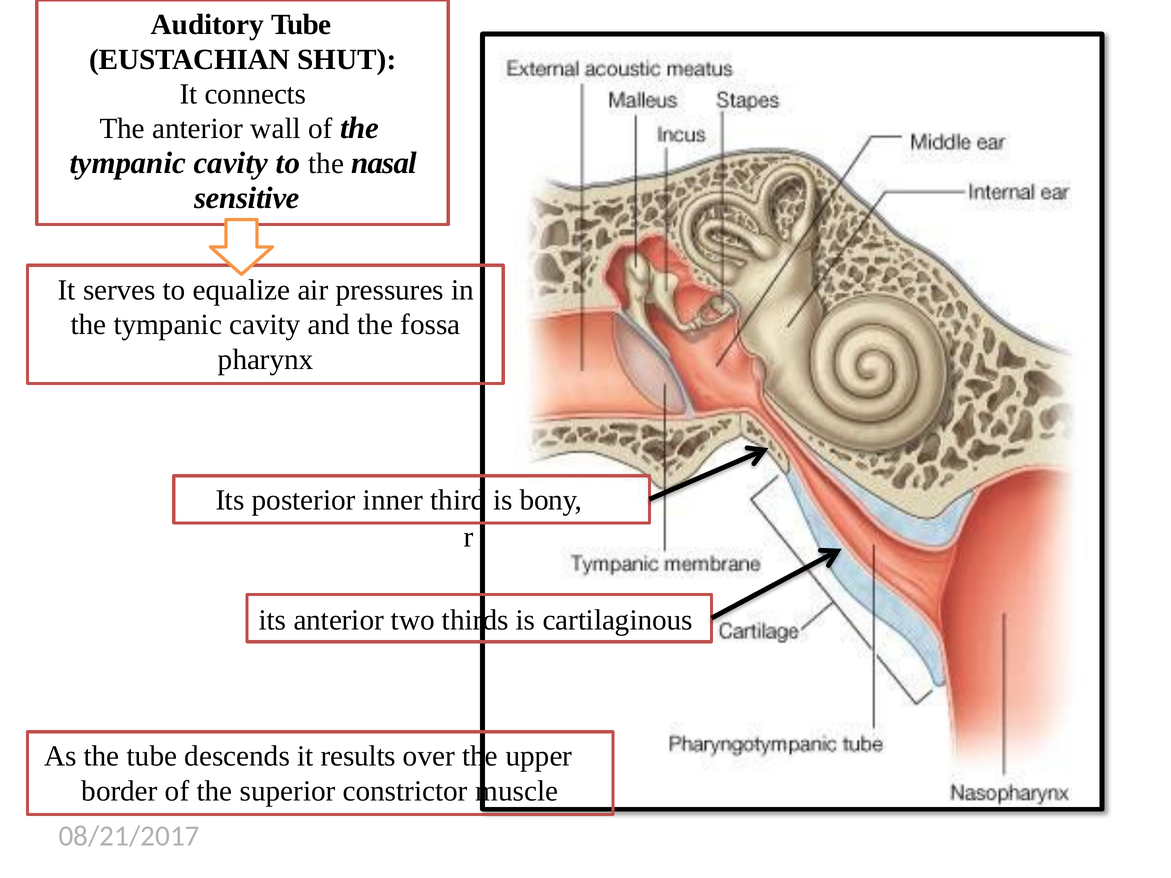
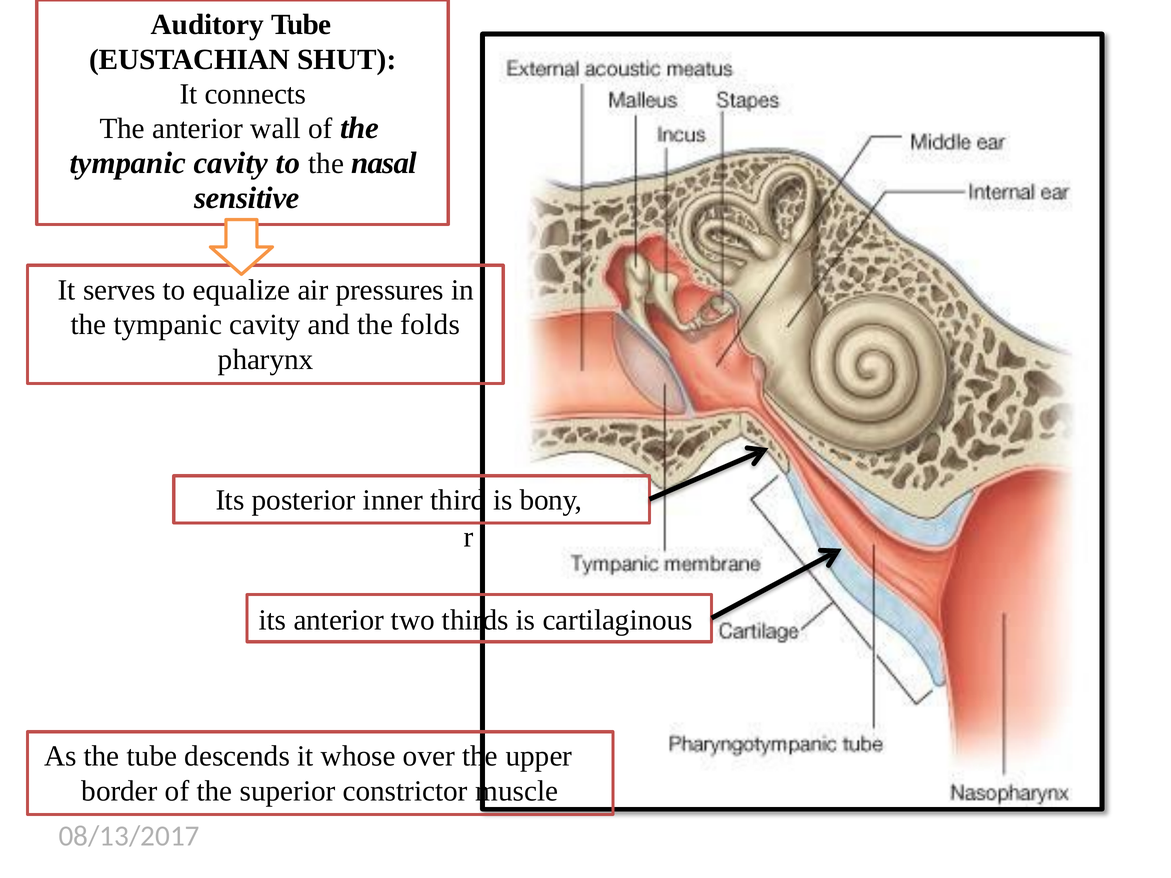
fossa: fossa -> folds
results: results -> whose
08/21/2017: 08/21/2017 -> 08/13/2017
